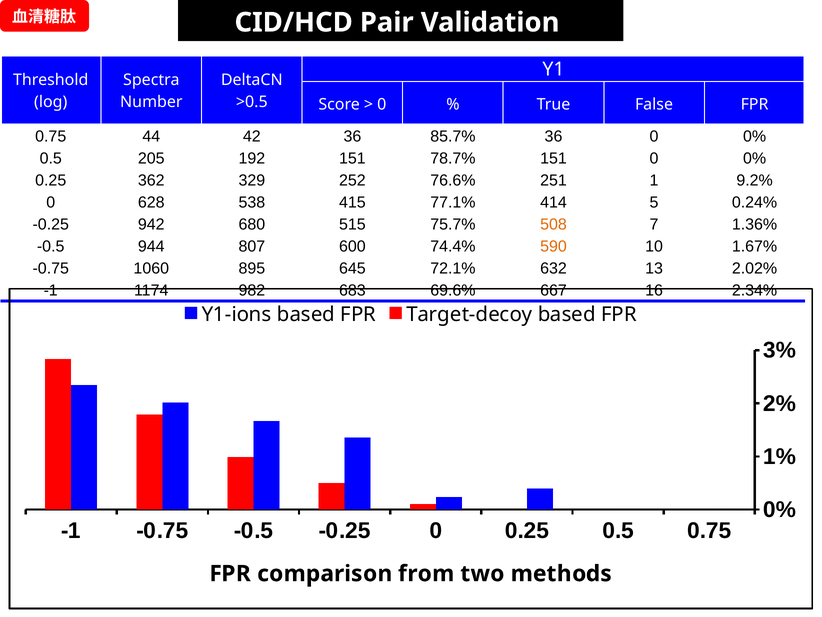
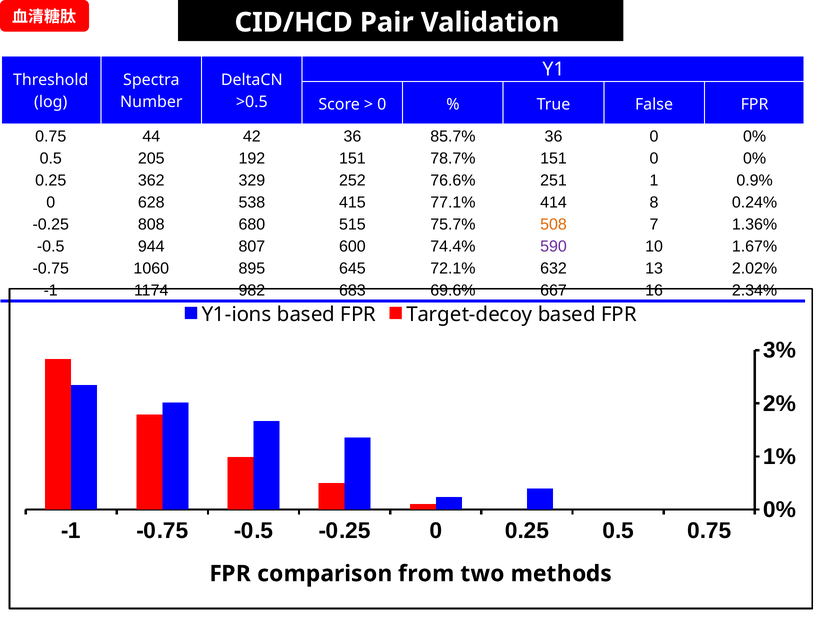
9.2%: 9.2% -> 0.9%
5: 5 -> 8
942: 942 -> 808
590 colour: orange -> purple
